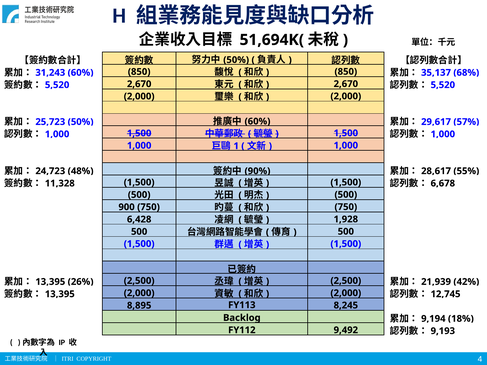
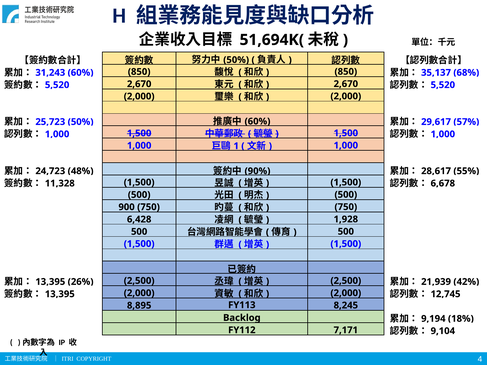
9,492: 9,492 -> 7,171
9,193: 9,193 -> 9,104
